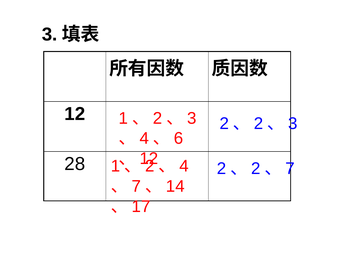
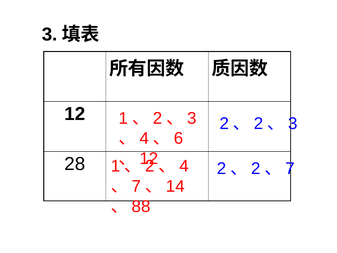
17: 17 -> 88
